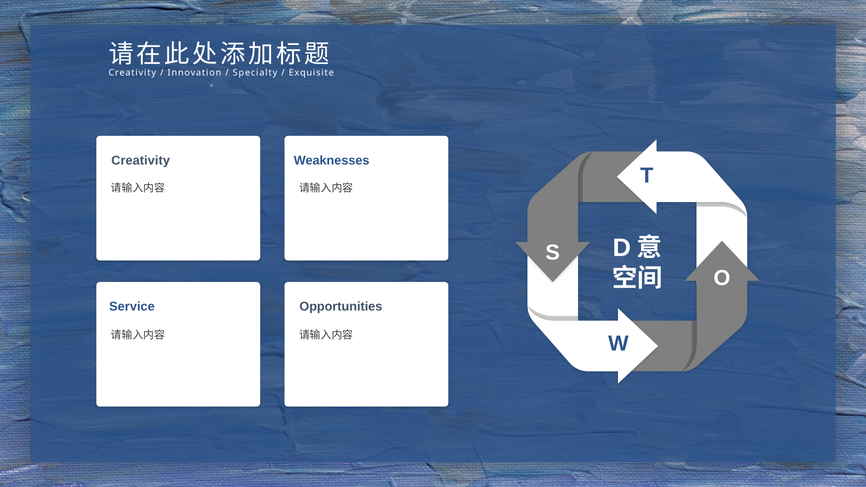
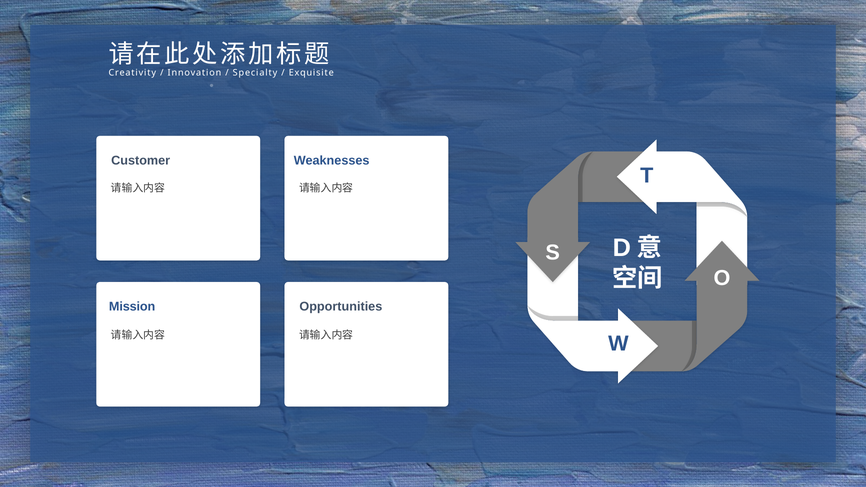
Creativity at (141, 161): Creativity -> Customer
Service: Service -> Mission
